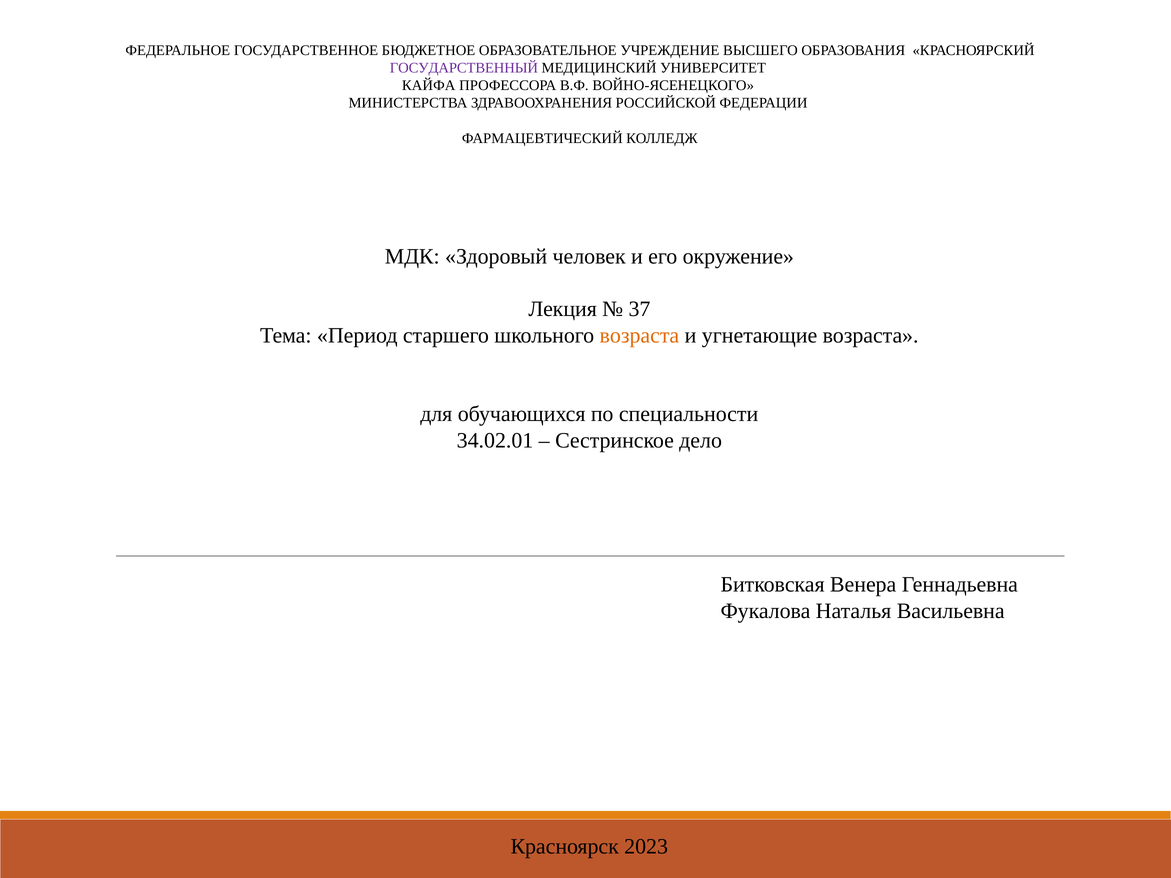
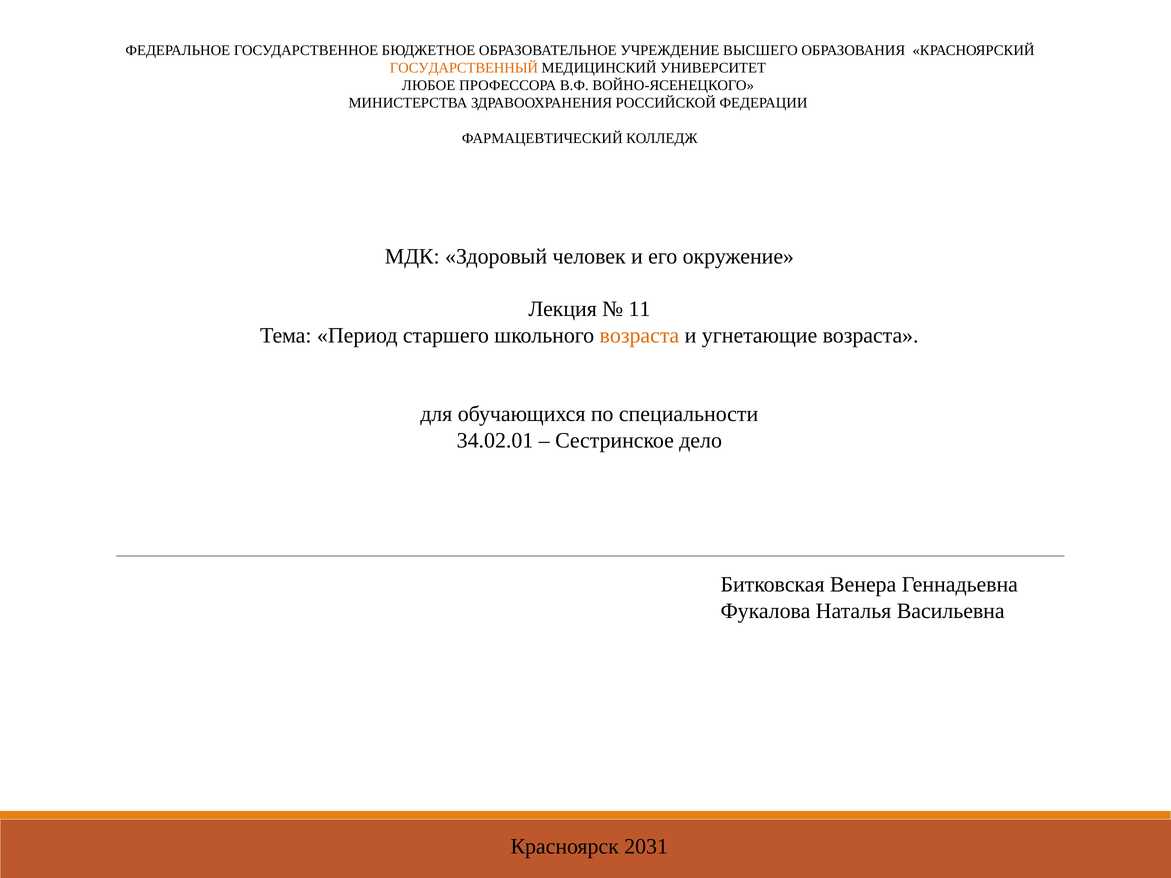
ГОСУДАРСТВЕННЫЙ colour: purple -> orange
КАЙФА: КАЙФА -> ЛЮБОЕ
37: 37 -> 11
2023: 2023 -> 2031
